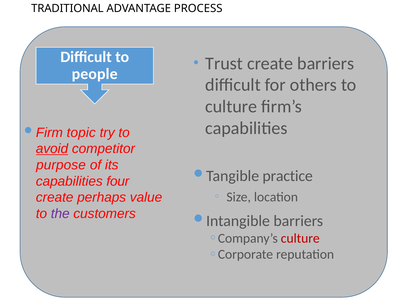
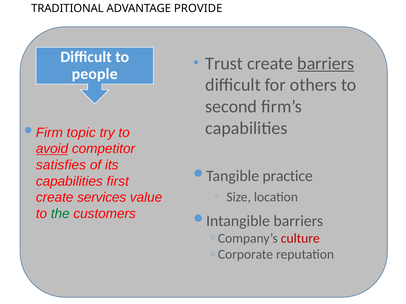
PROCESS: PROCESS -> PROVIDE
barriers at (326, 63) underline: none -> present
culture at (231, 107): culture -> second
purpose: purpose -> satisfies
four: four -> first
perhaps: perhaps -> services
the colour: purple -> green
